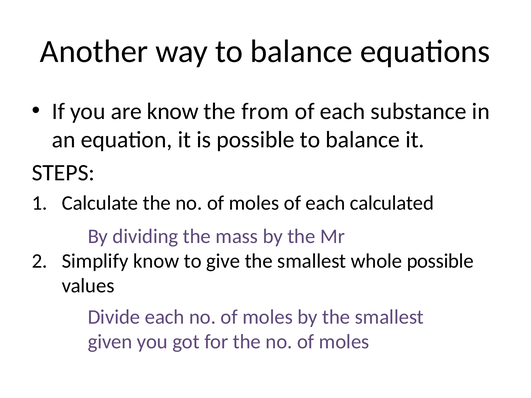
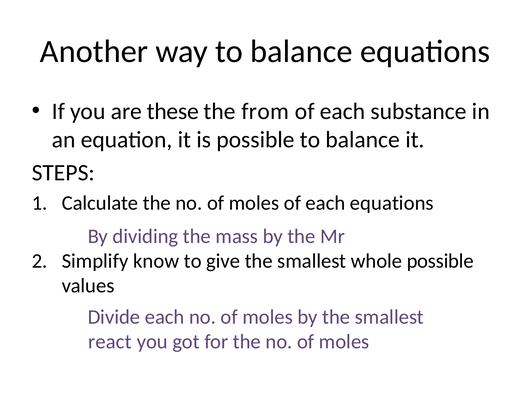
are know: know -> these
each calculated: calculated -> equations
given: given -> react
